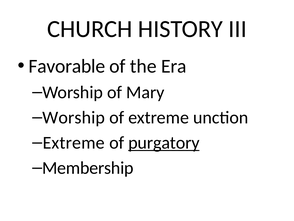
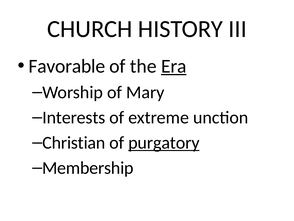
Era underline: none -> present
Worship at (74, 117): Worship -> Interests
Extreme at (74, 142): Extreme -> Christian
